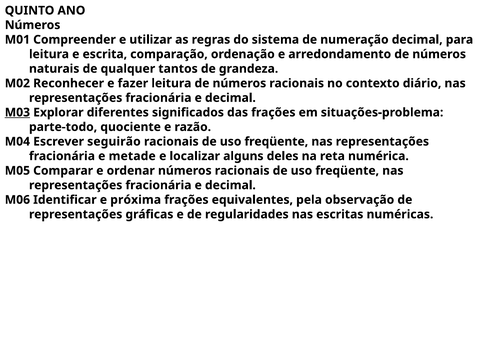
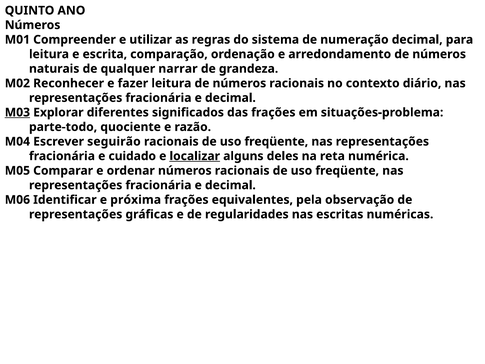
tantos: tantos -> narrar
metade: metade -> cuidado
localizar underline: none -> present
